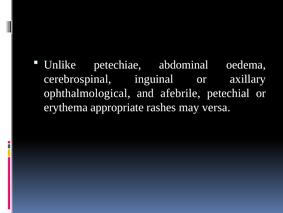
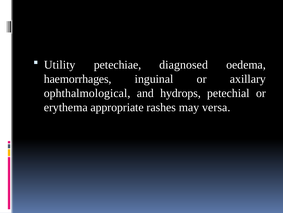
Unlike: Unlike -> Utility
abdominal: abdominal -> diagnosed
cerebrospinal: cerebrospinal -> haemorrhages
afebrile: afebrile -> hydrops
